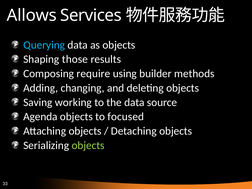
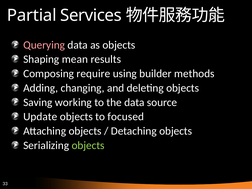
Allows: Allows -> Partial
Querying colour: light blue -> pink
those: those -> mean
Agenda: Agenda -> Update
